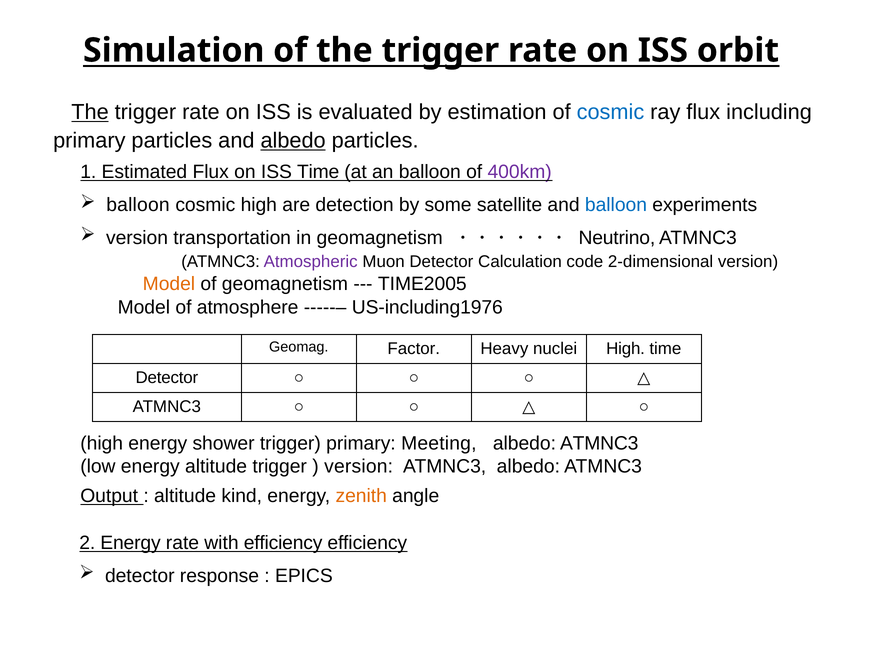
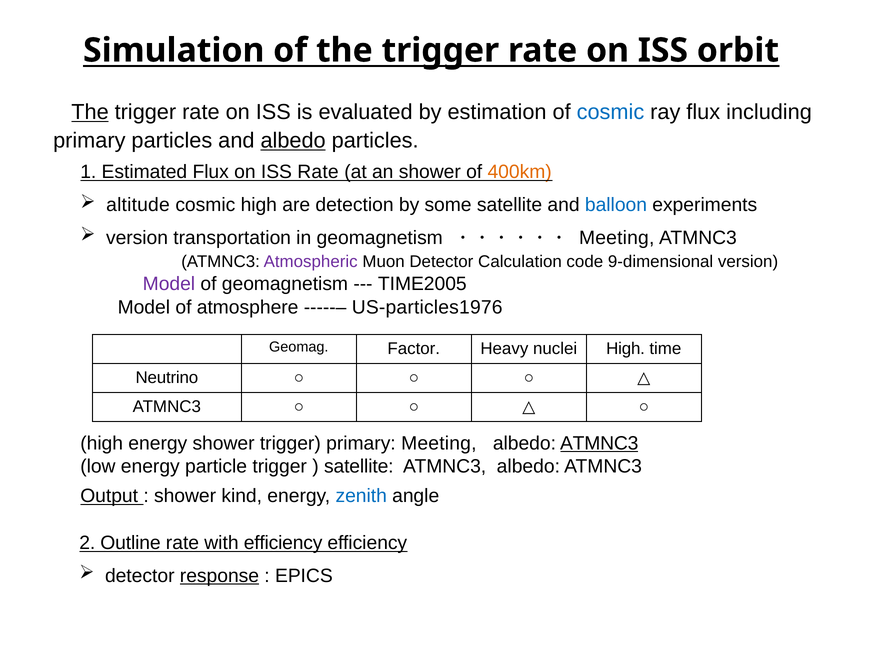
ISS Time: Time -> Rate
an balloon: balloon -> shower
400km colour: purple -> orange
balloon at (138, 205): balloon -> altitude
Neutrino at (617, 238): Neutrino -> Meeting
2-dimensional: 2-dimensional -> 9-dimensional
Model at (169, 284) colour: orange -> purple
US-including1976: US-including1976 -> US-particles1976
Detector at (167, 377): Detector -> Neutrino
ATMNC3 at (599, 443) underline: none -> present
energy altitude: altitude -> particle
version at (359, 466): version -> satellite
altitude at (185, 496): altitude -> shower
zenith colour: orange -> blue
2 Energy: Energy -> Outline
response underline: none -> present
